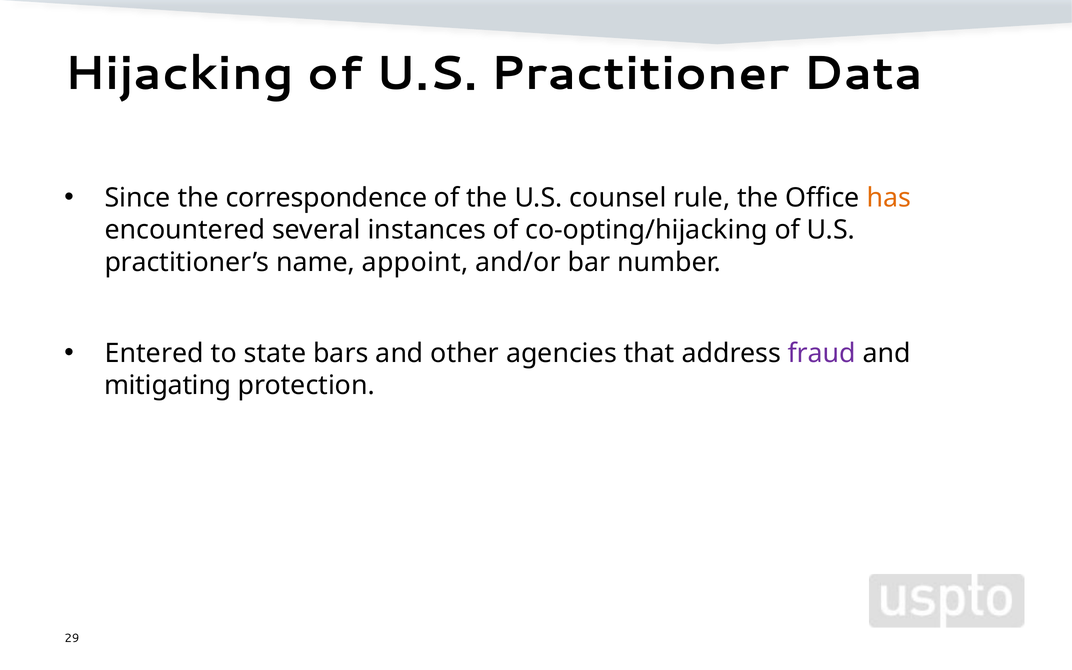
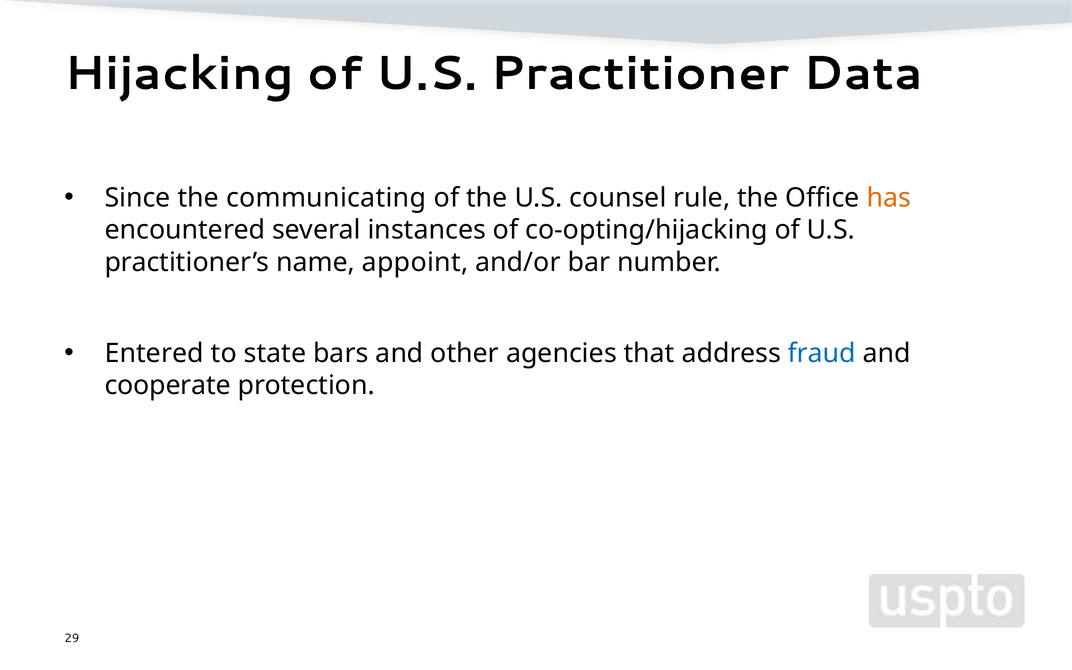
correspondence: correspondence -> communicating
fraud colour: purple -> blue
mitigating: mitigating -> cooperate
